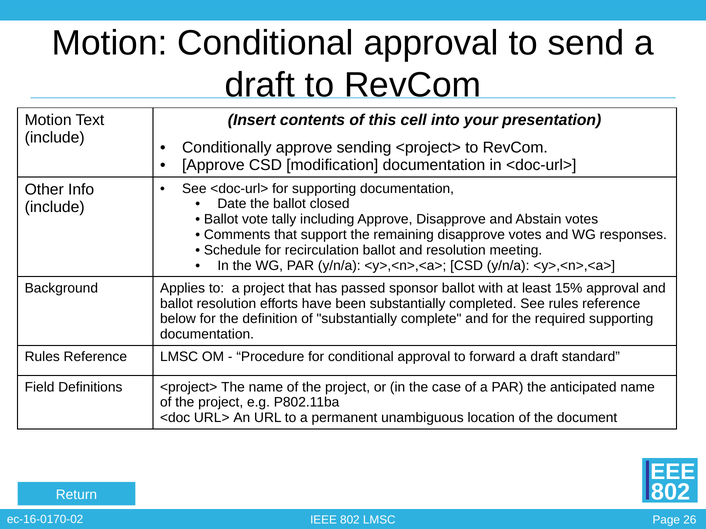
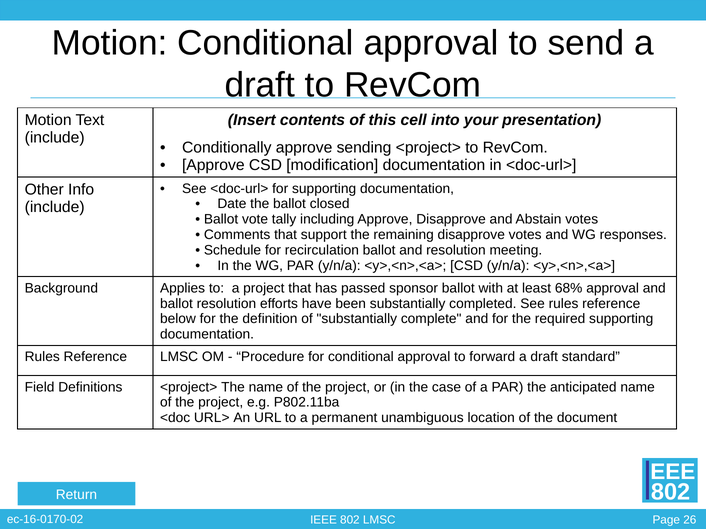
15%: 15% -> 68%
